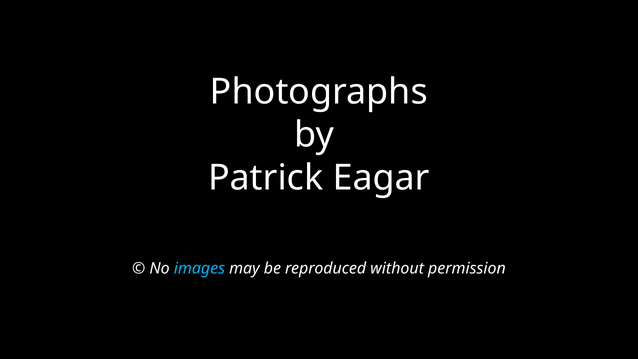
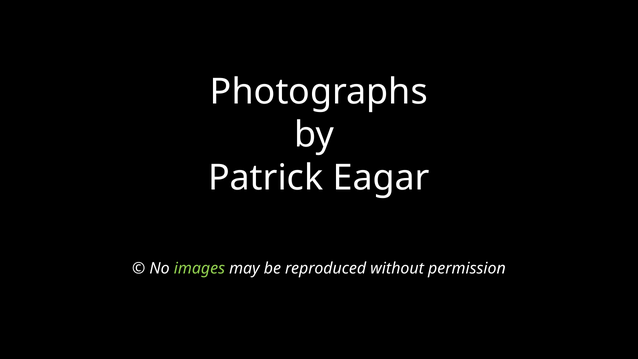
images colour: light blue -> light green
